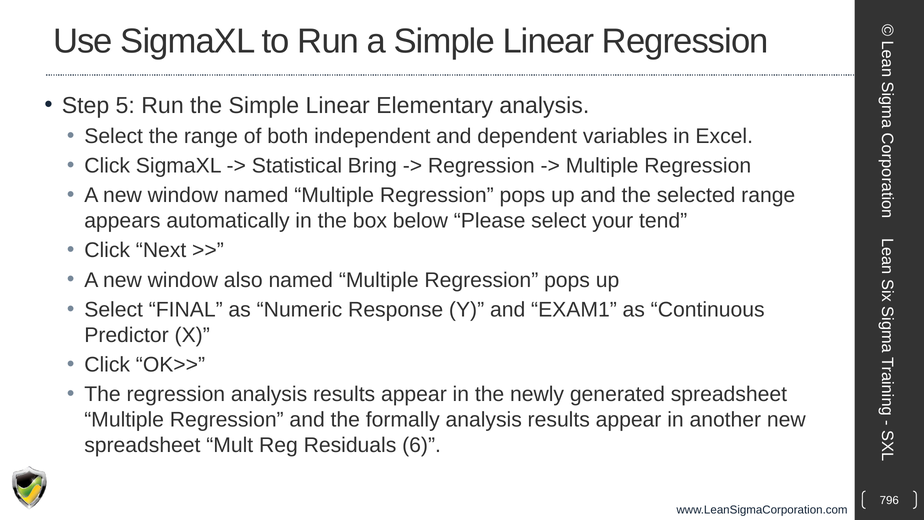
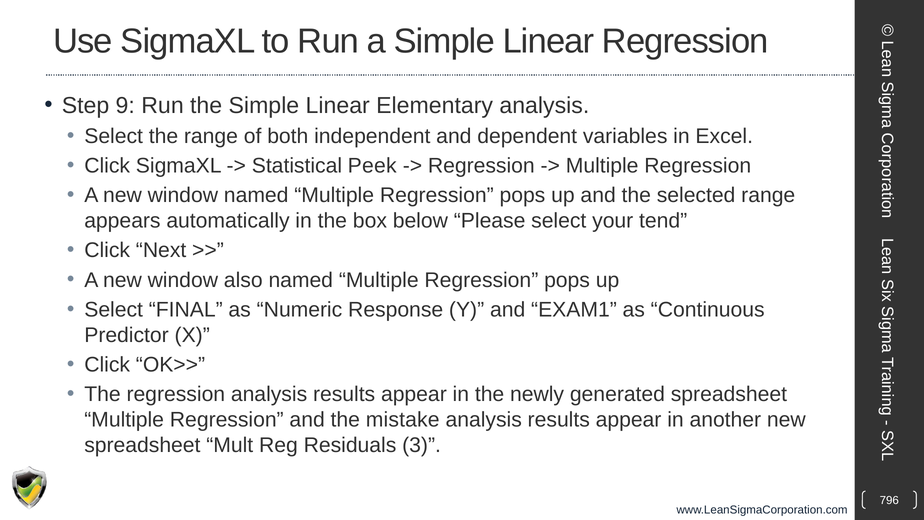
5: 5 -> 9
Bring: Bring -> Peek
formally: formally -> mistake
6: 6 -> 3
